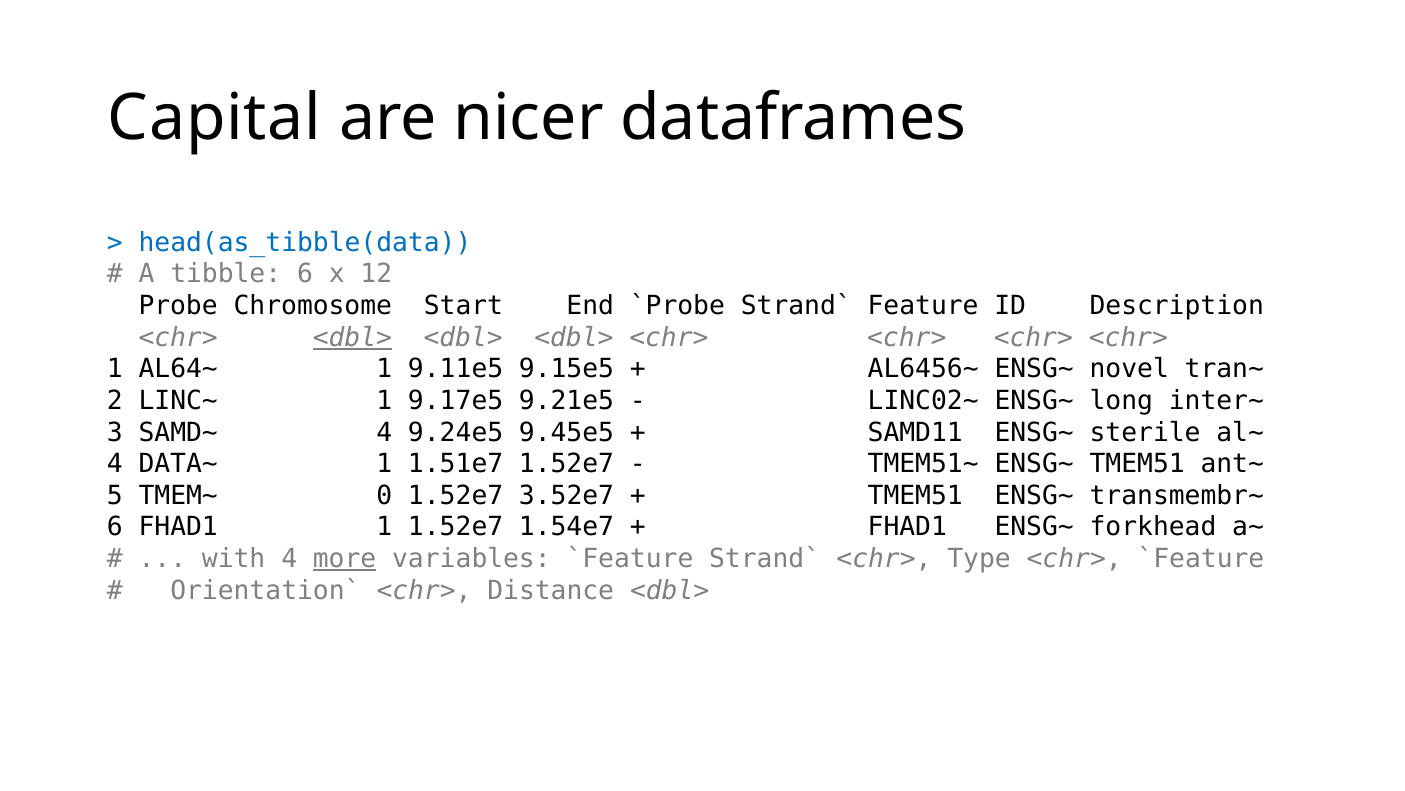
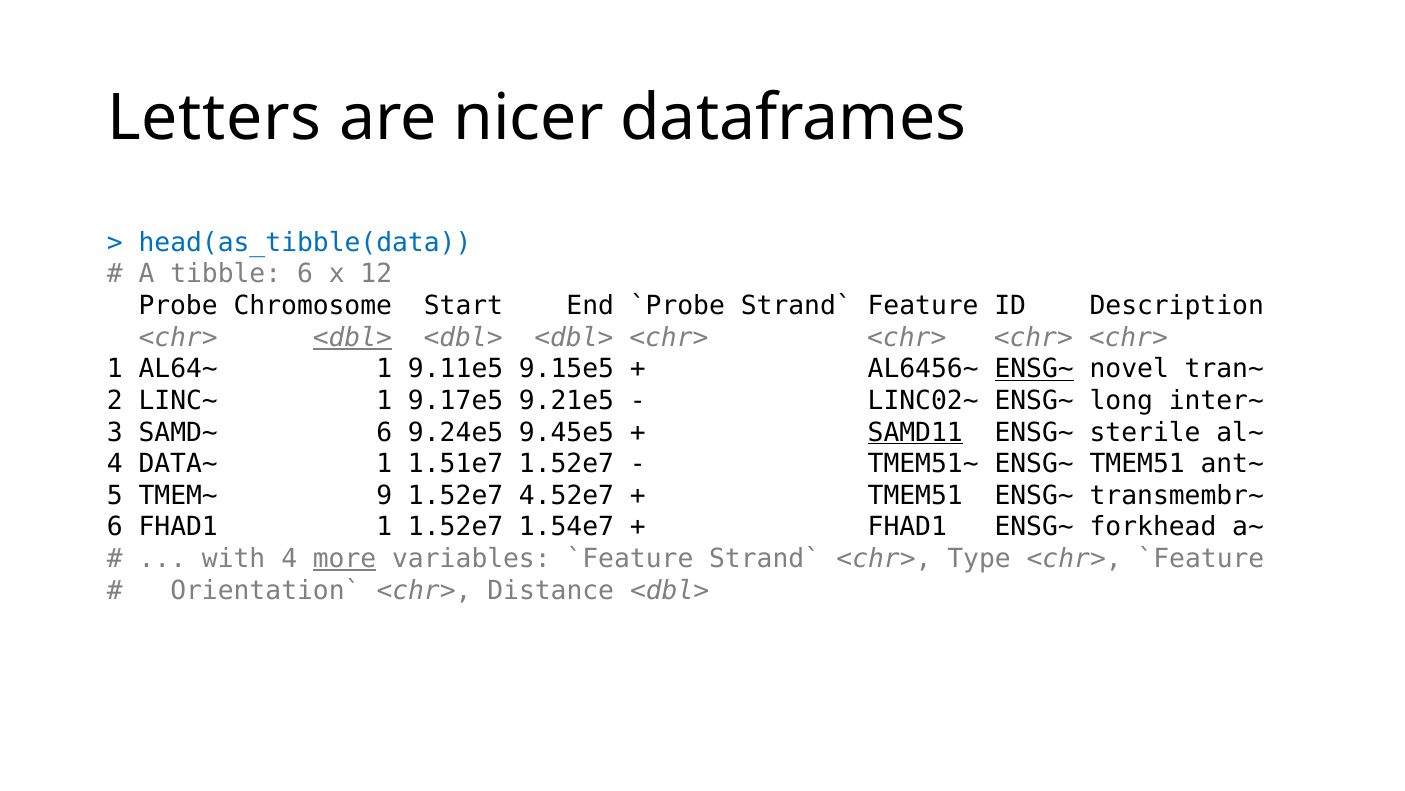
Capital: Capital -> Letters
ENSG~ at (1034, 369) underline: none -> present
SAMD~ 4: 4 -> 6
SAMD11 underline: none -> present
0: 0 -> 9
3.52e7: 3.52e7 -> 4.52e7
